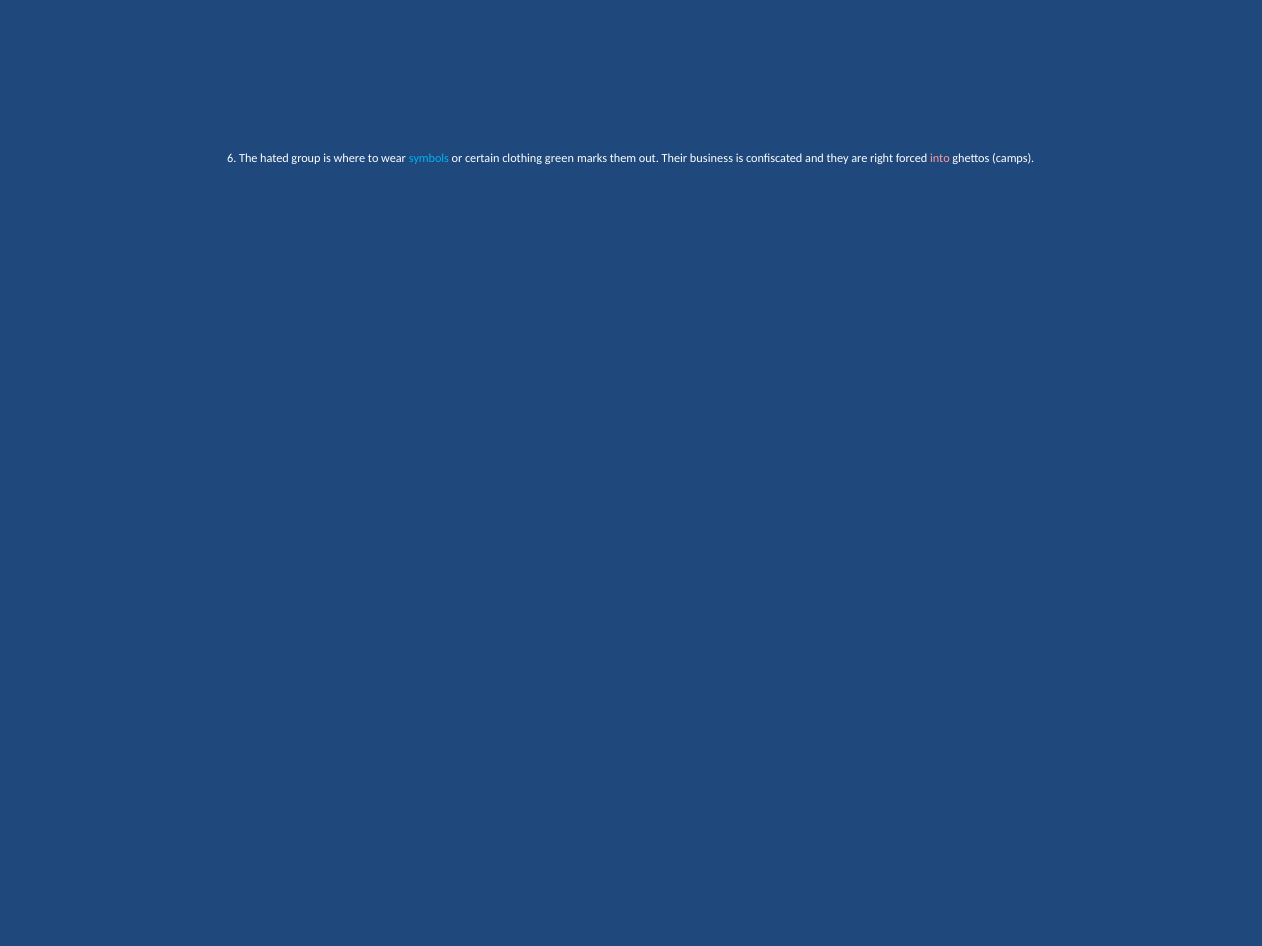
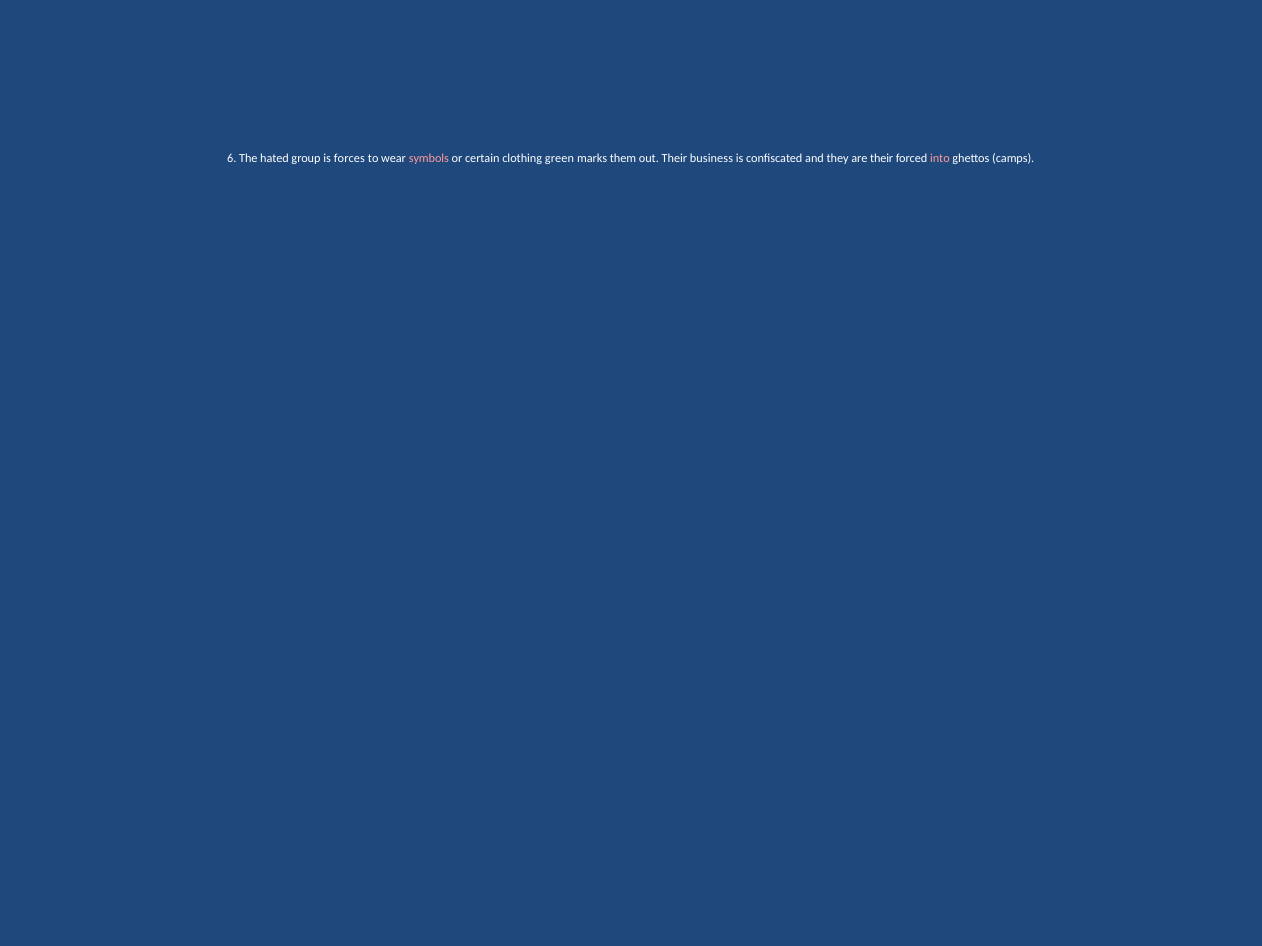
where: where -> forces
symbols colour: light blue -> pink
are right: right -> their
